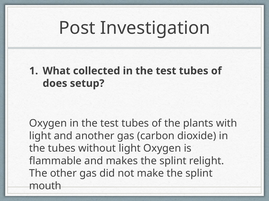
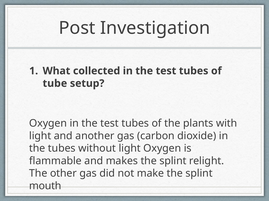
does: does -> tube
